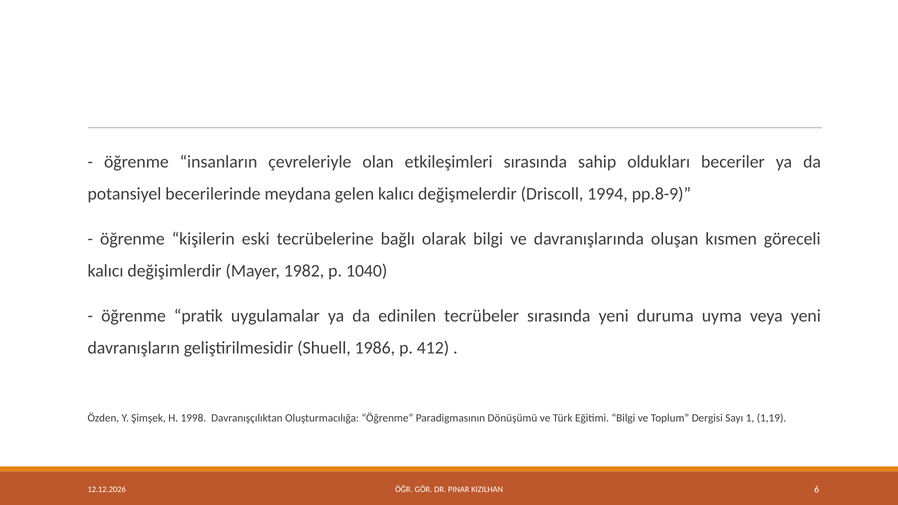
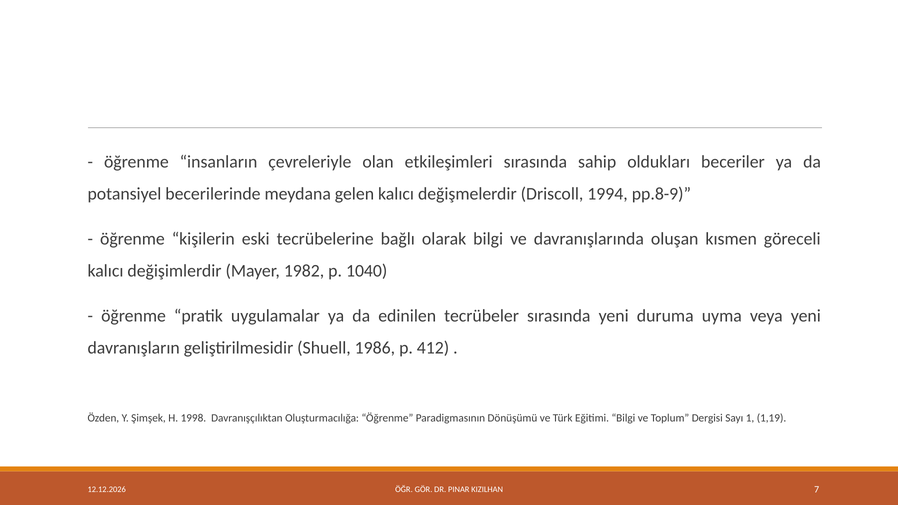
6: 6 -> 7
